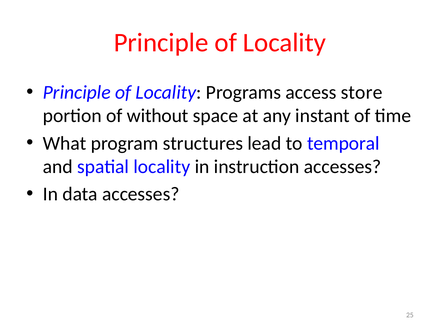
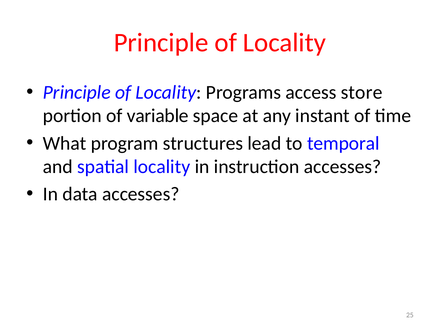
without: without -> variable
